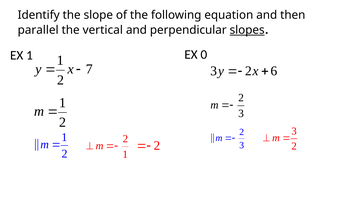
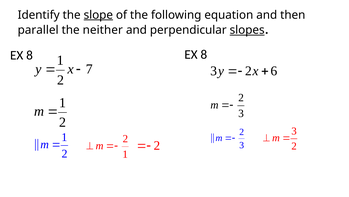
slope underline: none -> present
vertical: vertical -> neither
1 at (30, 55): 1 -> 8
0 at (204, 54): 0 -> 8
